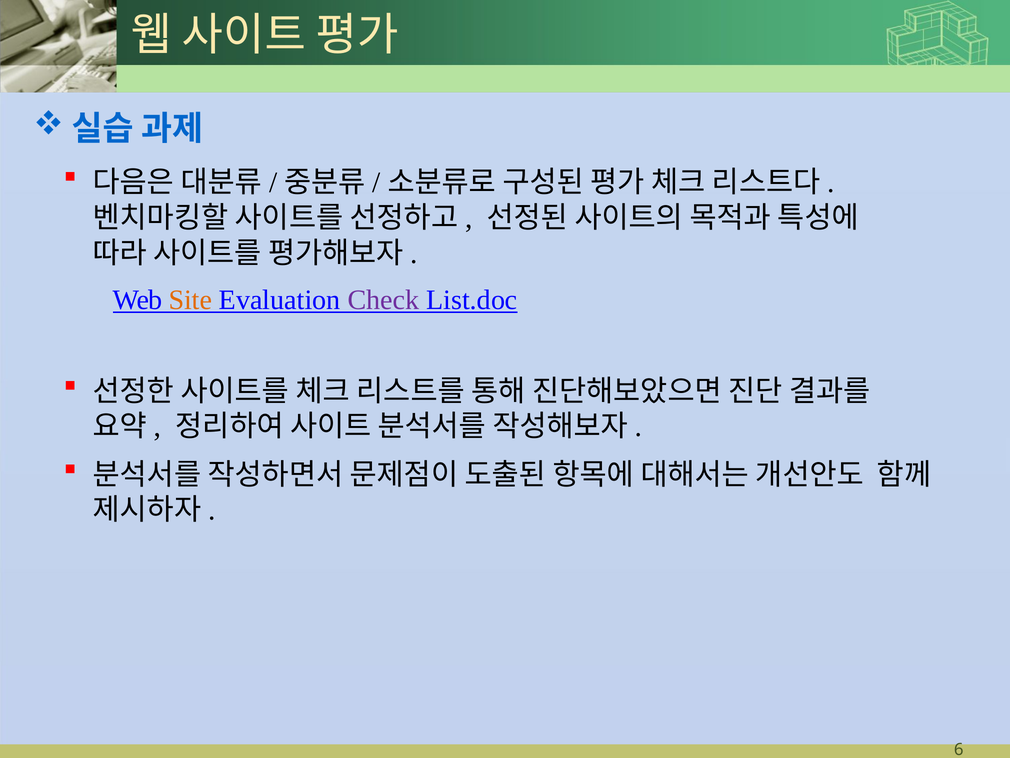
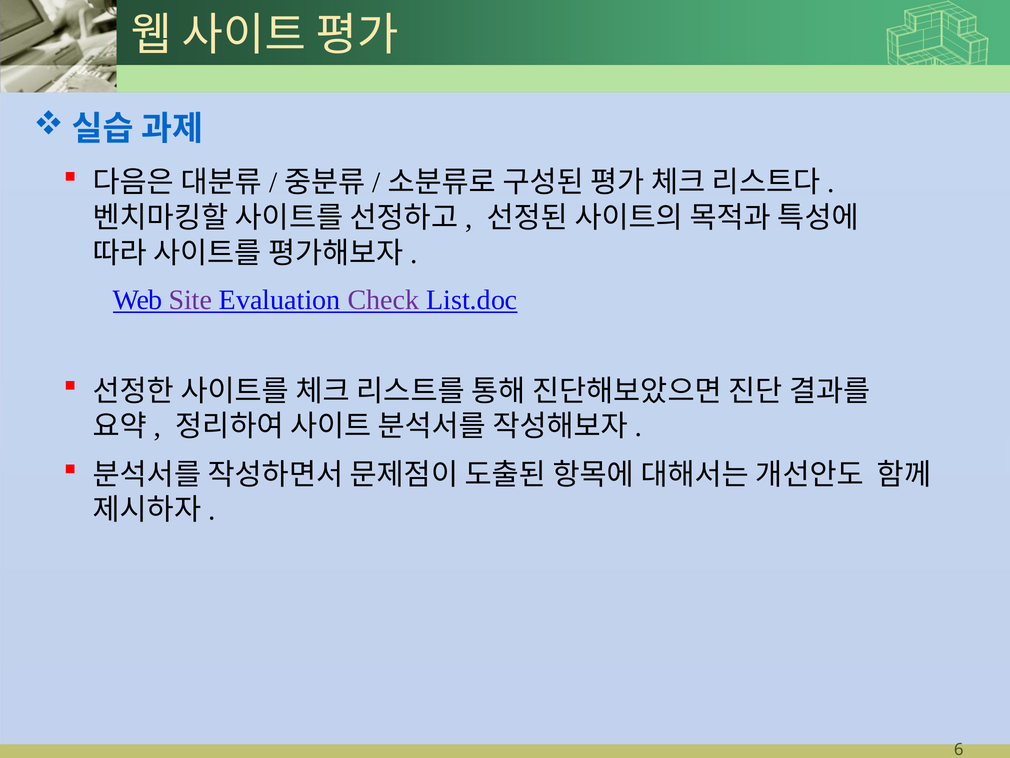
Site colour: orange -> purple
